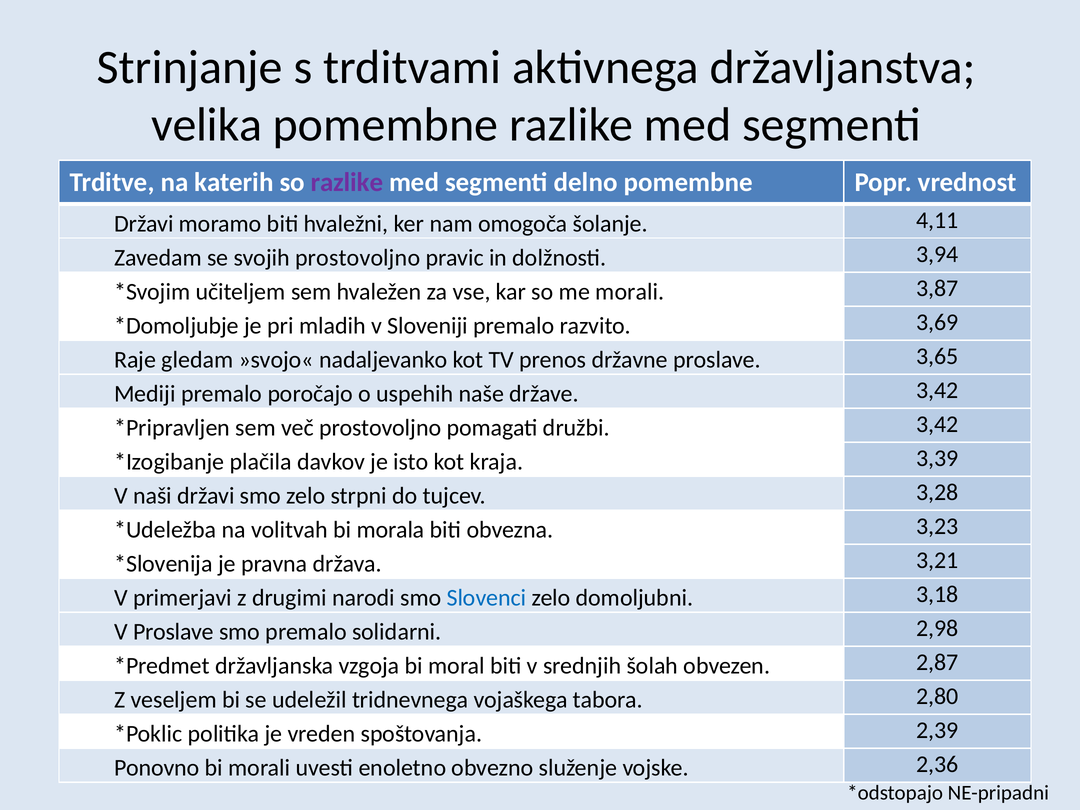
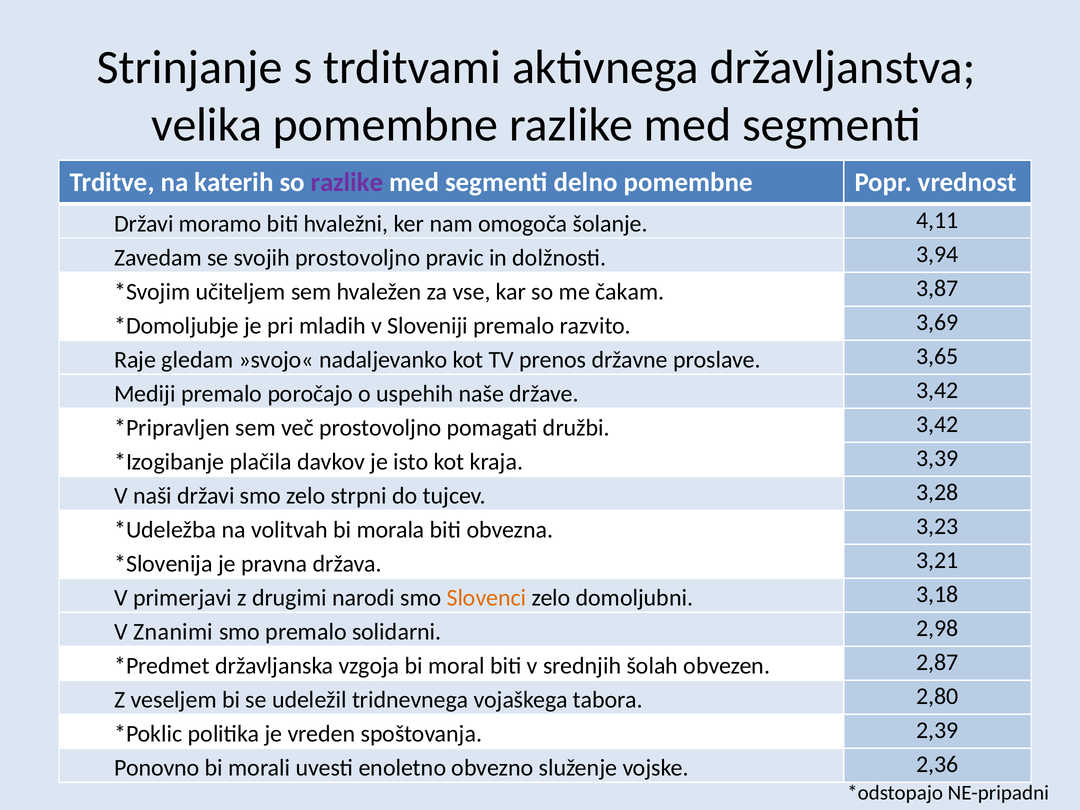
me morali: morali -> čakam
Slovenci colour: blue -> orange
V Proslave: Proslave -> Znanimi
